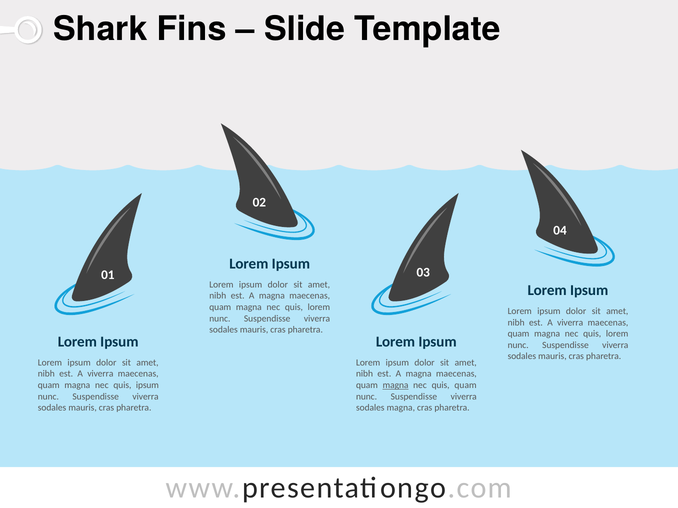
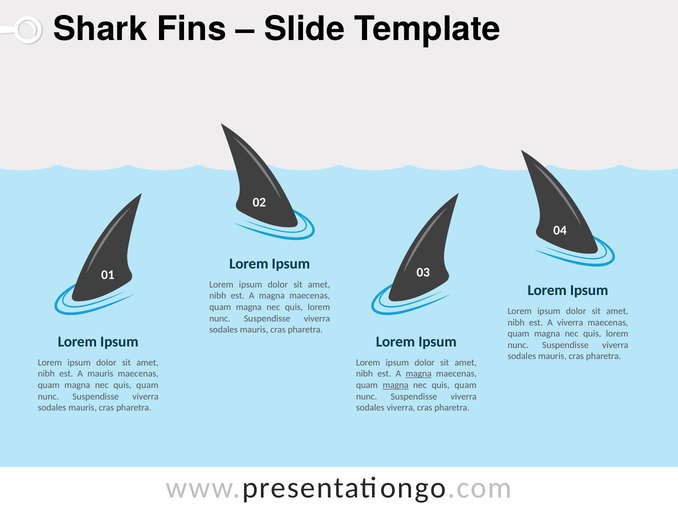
viverra at (100, 374): viverra -> mauris
magna at (419, 374) underline: none -> present
ipsum at (147, 385): ipsum -> quam
sodales magna: magna -> viverra
